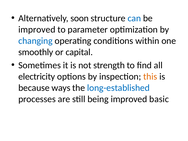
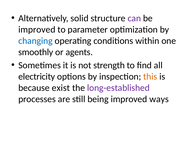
soon: soon -> solid
can colour: blue -> purple
capital: capital -> agents
ways: ways -> exist
long-established colour: blue -> purple
basic: basic -> ways
